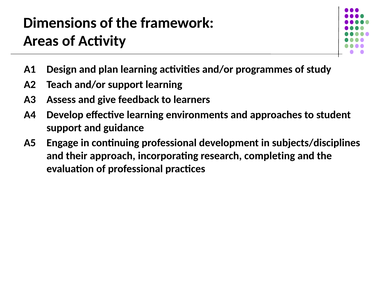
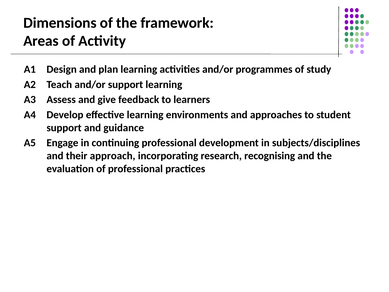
completing: completing -> recognising
